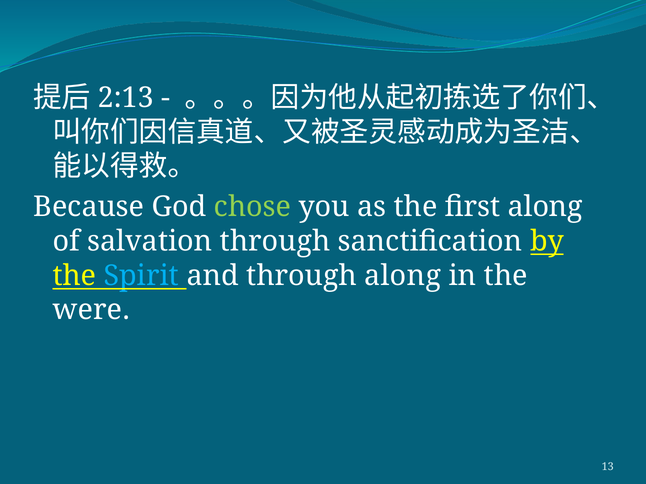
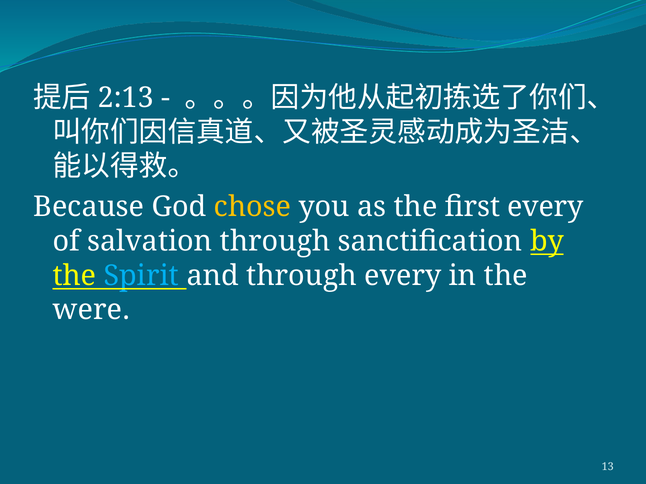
chose colour: light green -> yellow
first along: along -> every
through along: along -> every
